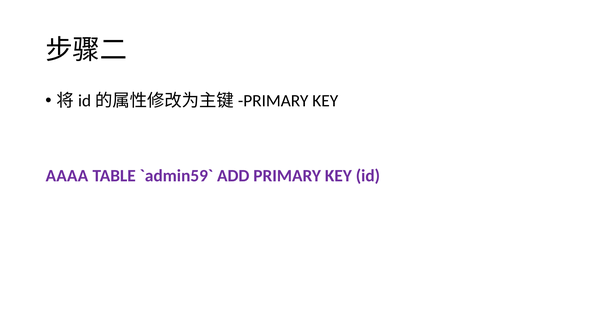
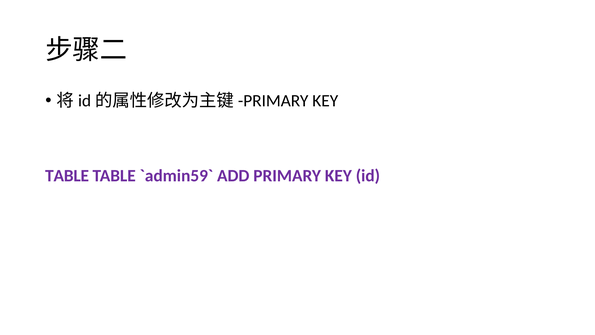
AAAA at (67, 175): AAAA -> TABLE
